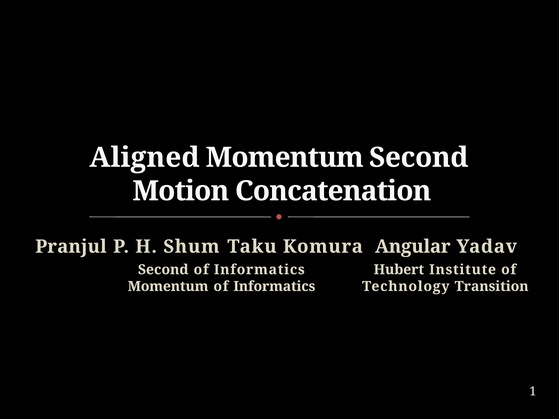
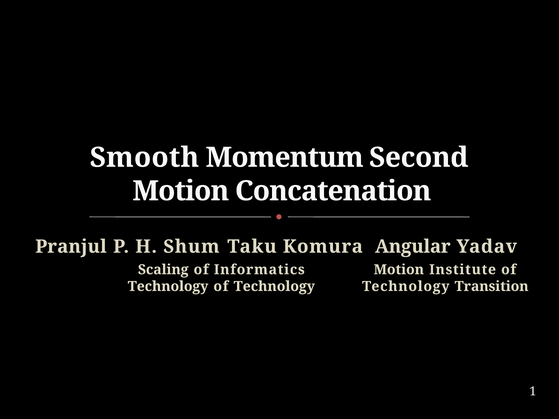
Aligned: Aligned -> Smooth
Second at (163, 270): Second -> Scaling
Hubert at (399, 270): Hubert -> Motion
Momentum at (168, 287): Momentum -> Technology
Informatics at (274, 287): Informatics -> Technology
